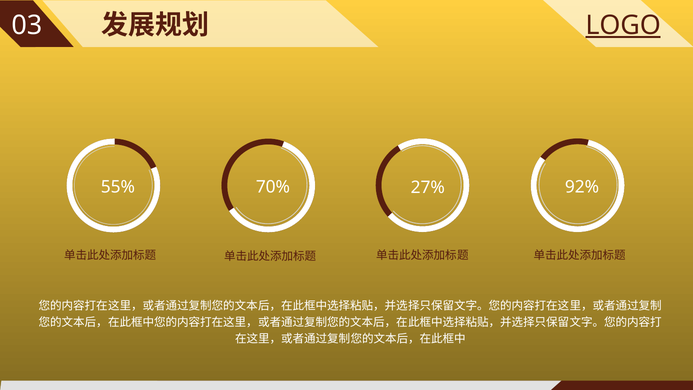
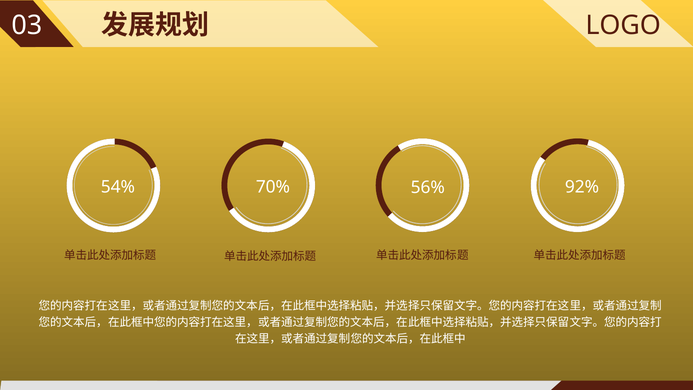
LOGO underline: present -> none
55%: 55% -> 54%
27%: 27% -> 56%
